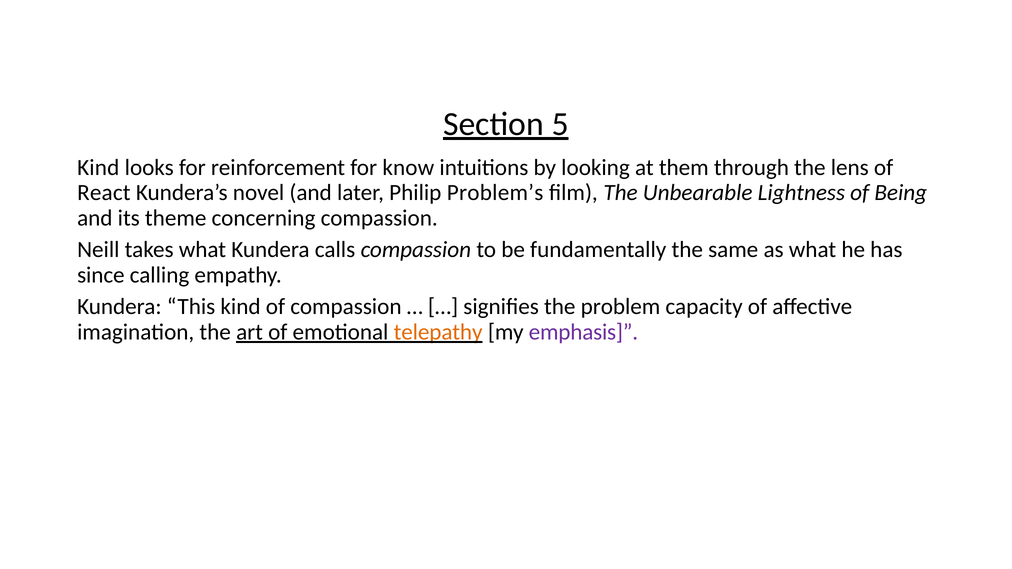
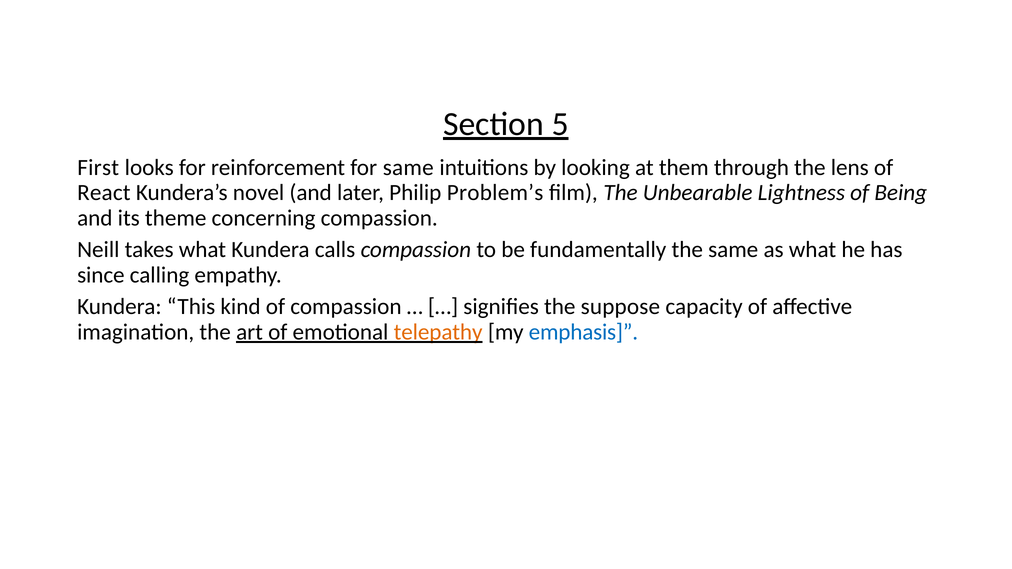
Kind at (98, 168): Kind -> First
for know: know -> same
problem: problem -> suppose
emphasis colour: purple -> blue
